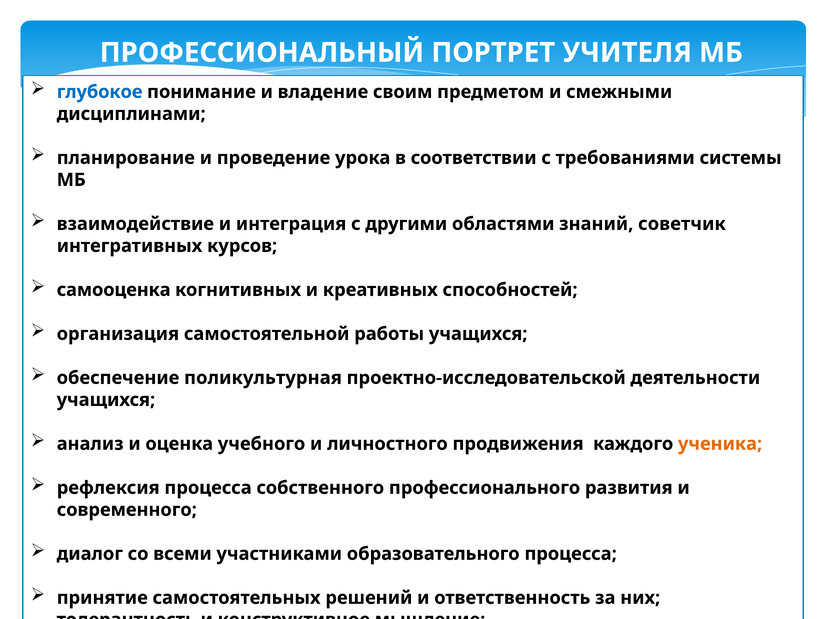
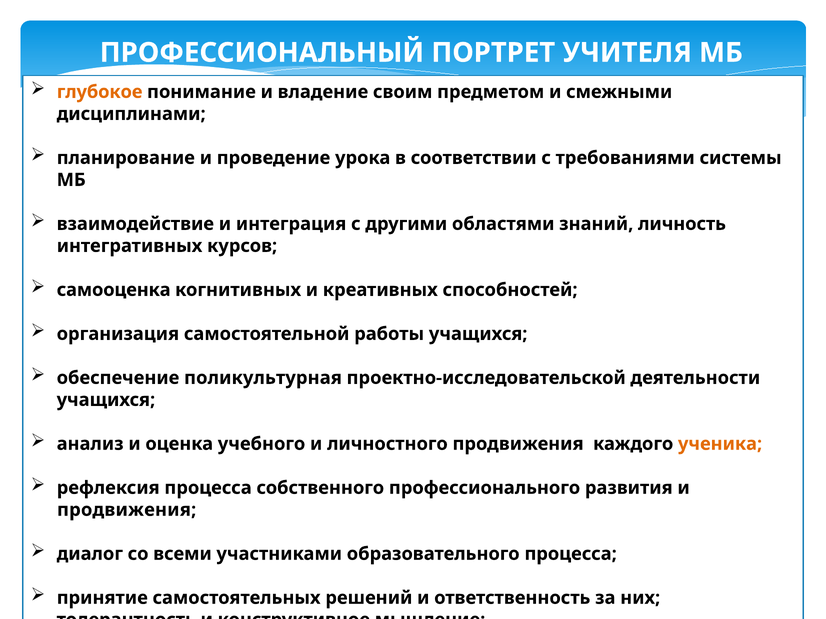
глубокое colour: blue -> orange
советчик: советчик -> личность
современного at (127, 510): современного -> продвижения
